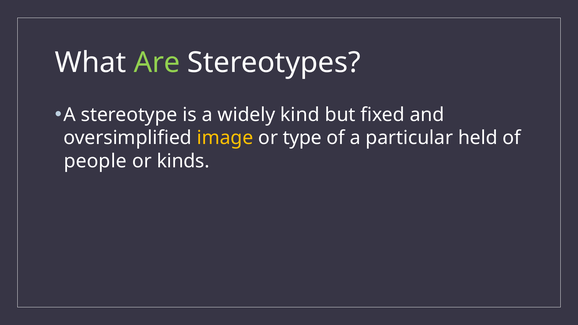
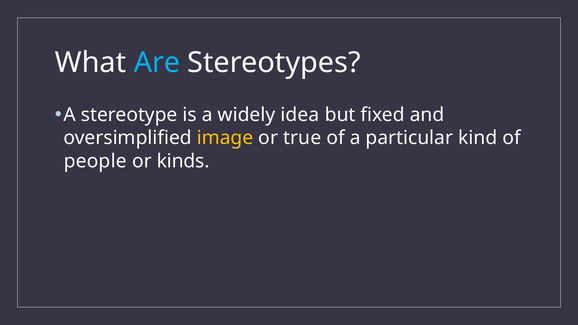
Are colour: light green -> light blue
kind: kind -> idea
type: type -> true
held: held -> kind
